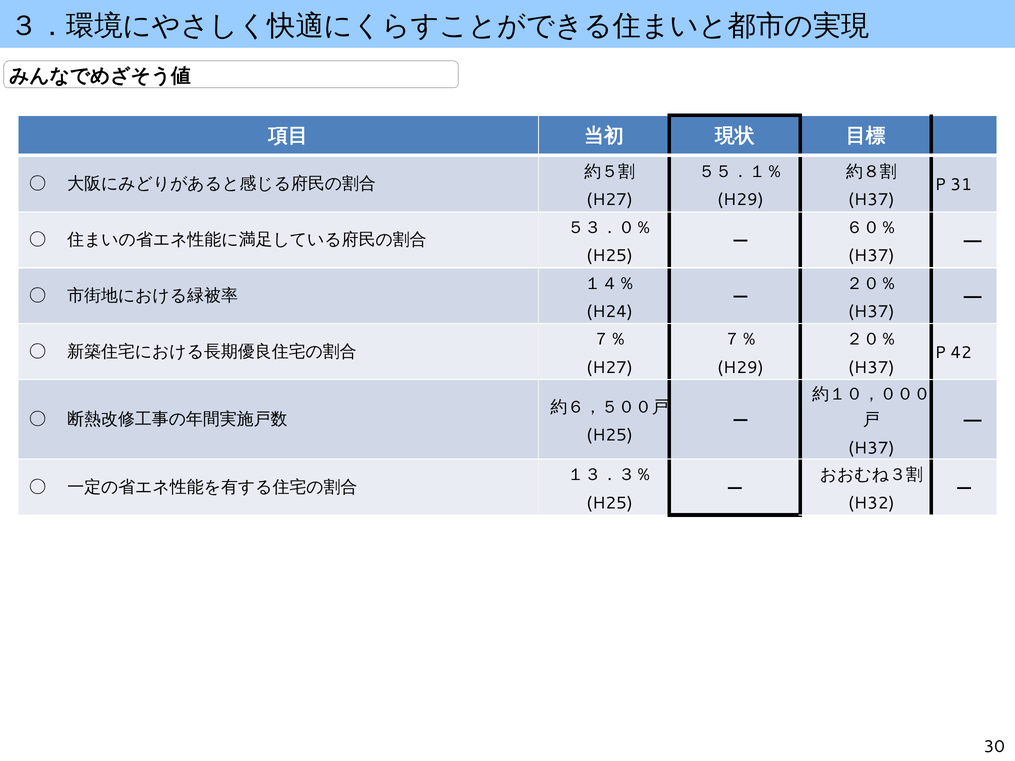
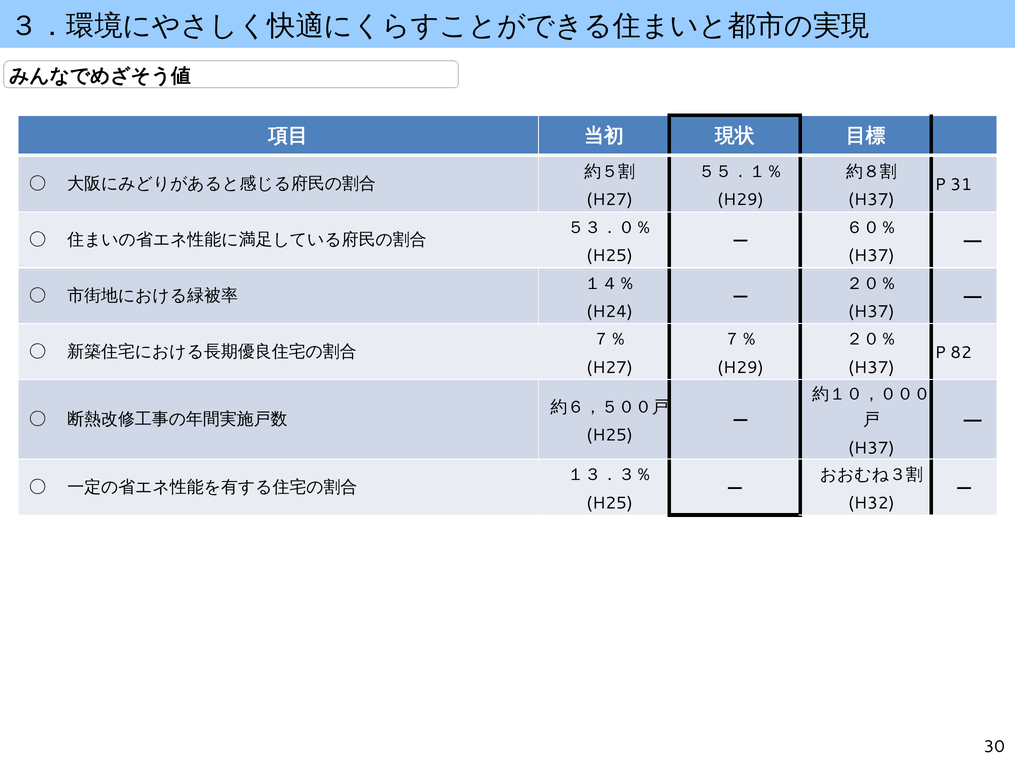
42: 42 -> 82
